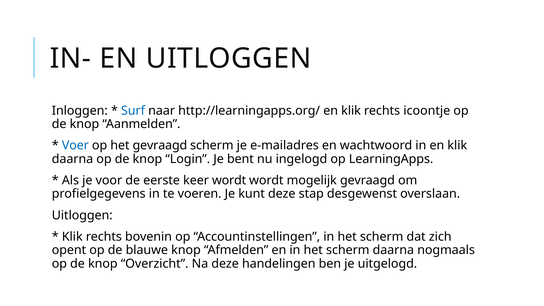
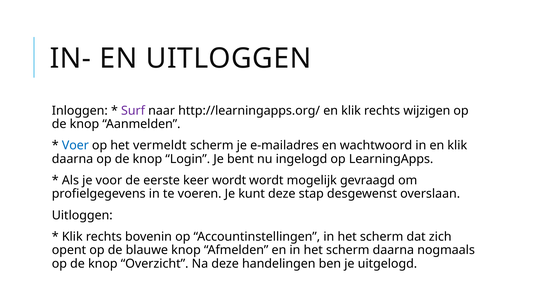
Surf colour: blue -> purple
icoontje: icoontje -> wijzigen
het gevraagd: gevraagd -> vermeldt
